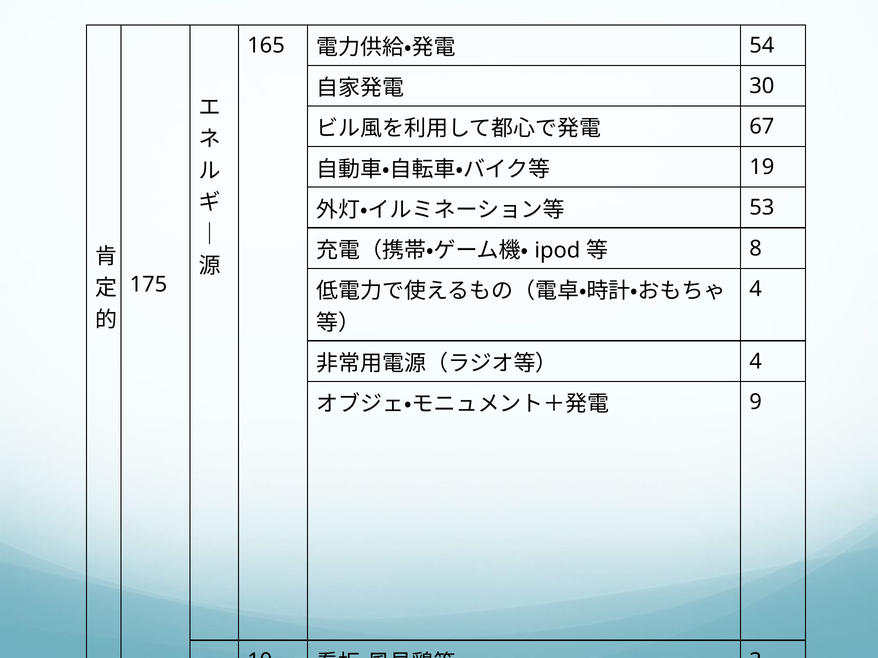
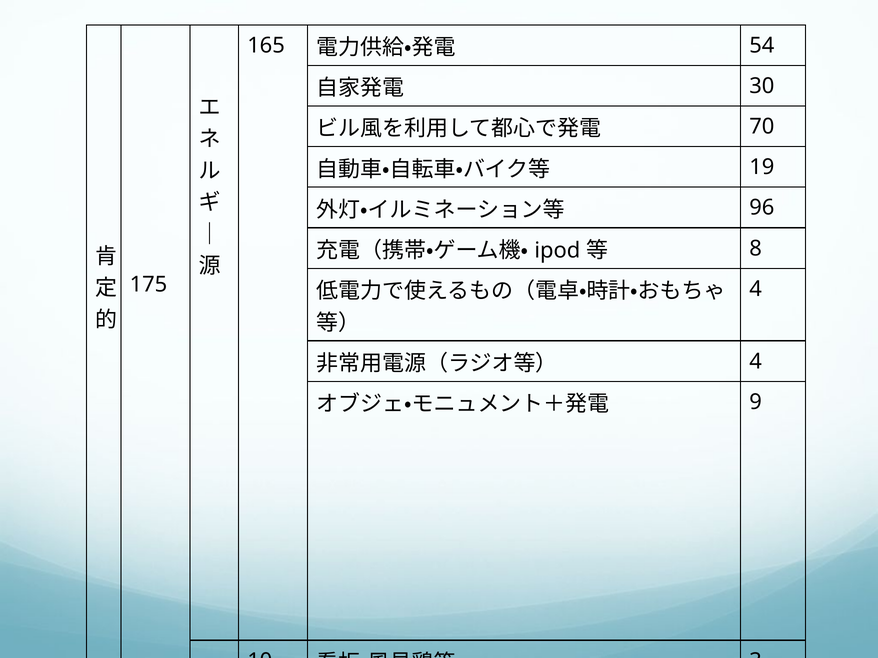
67: 67 -> 70
53: 53 -> 96
